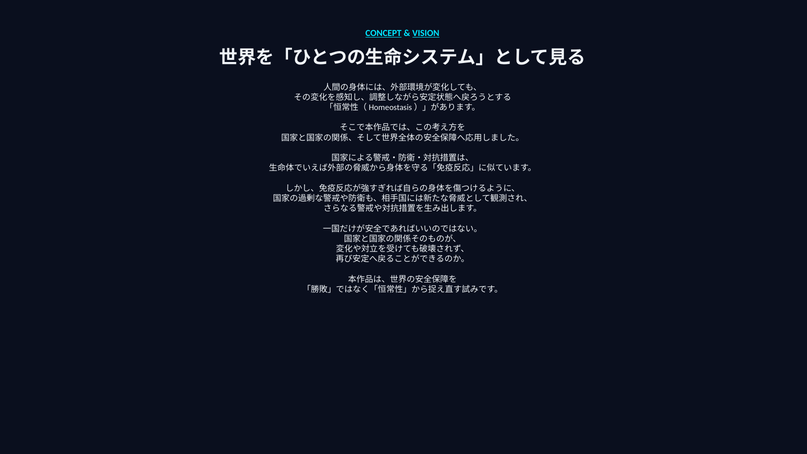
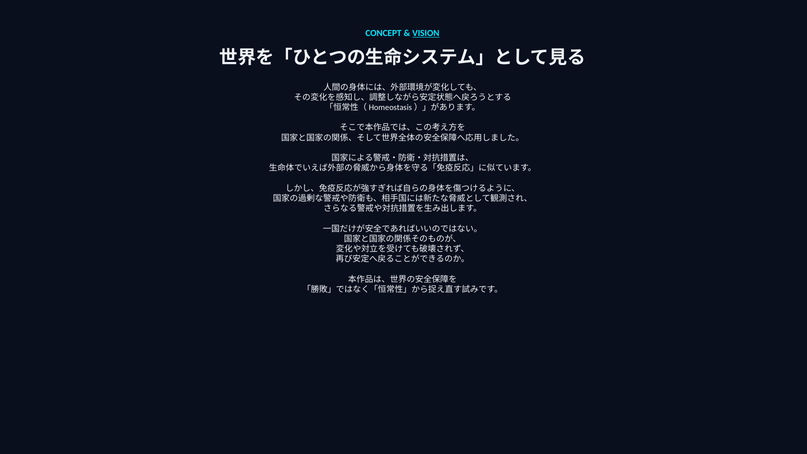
CONCEPT underline: present -> none
